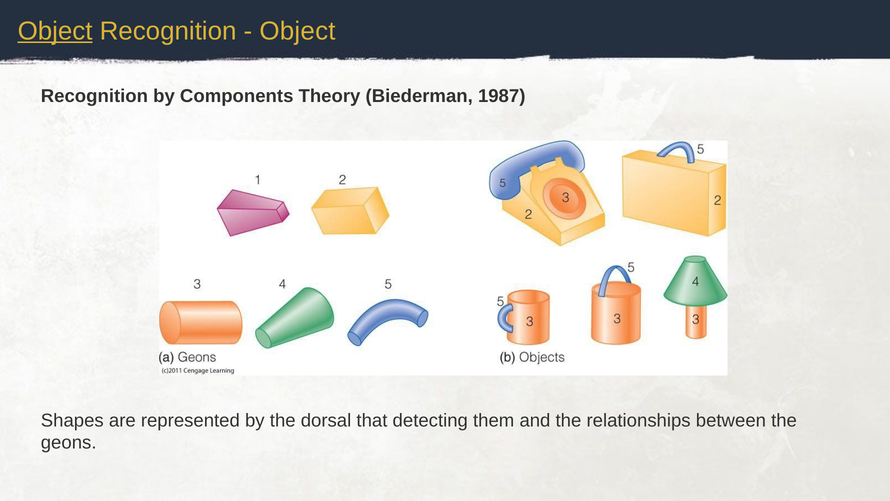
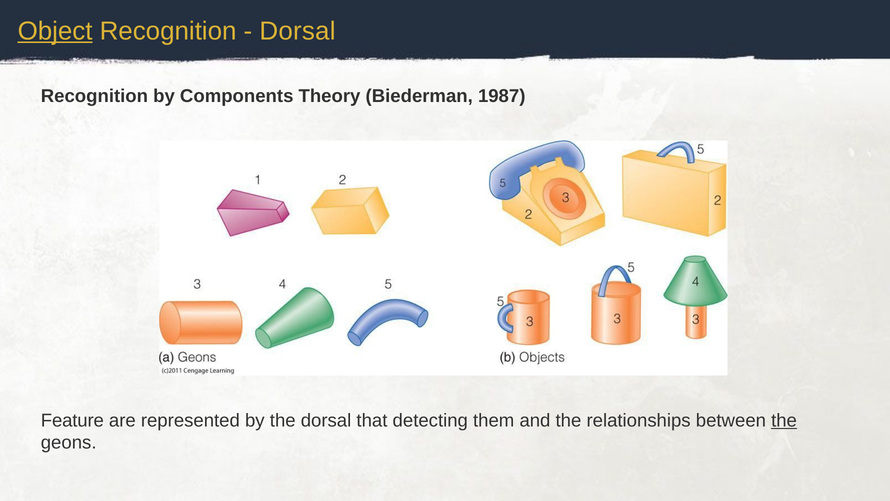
Object at (297, 31): Object -> Dorsal
Shapes: Shapes -> Feature
the at (784, 420) underline: none -> present
